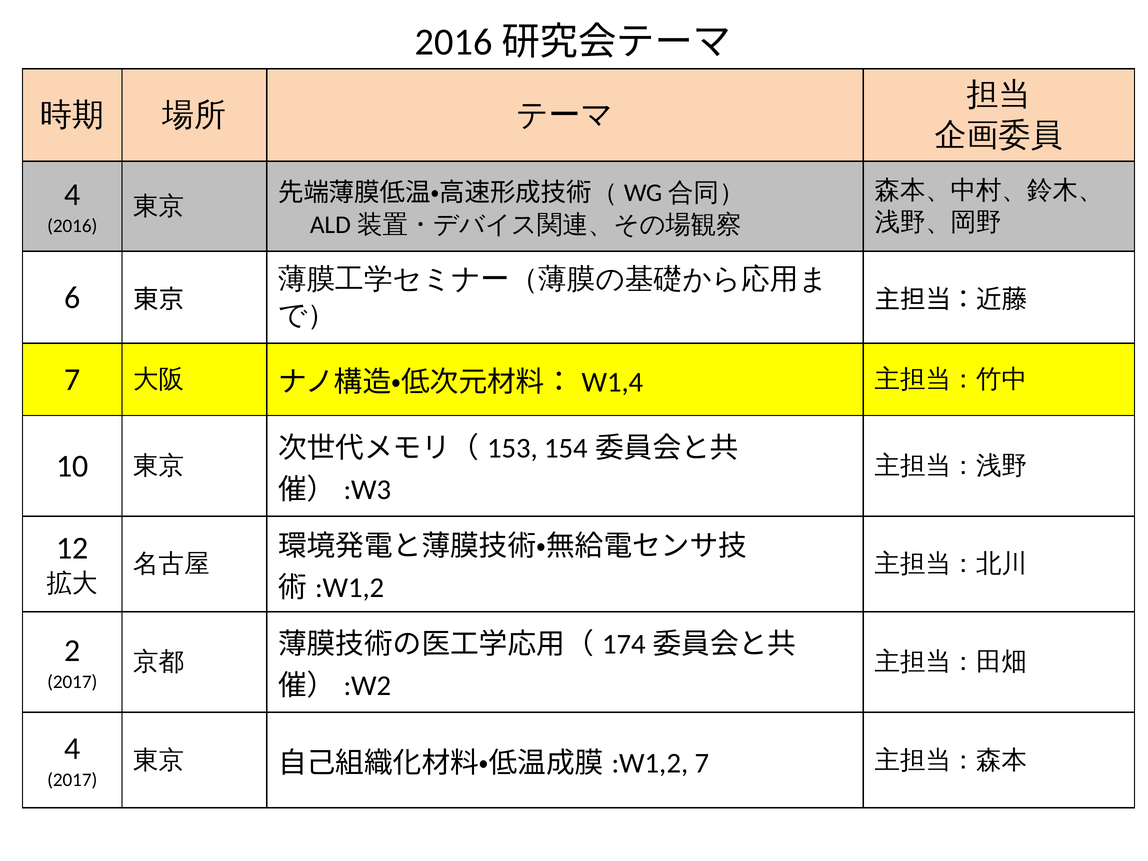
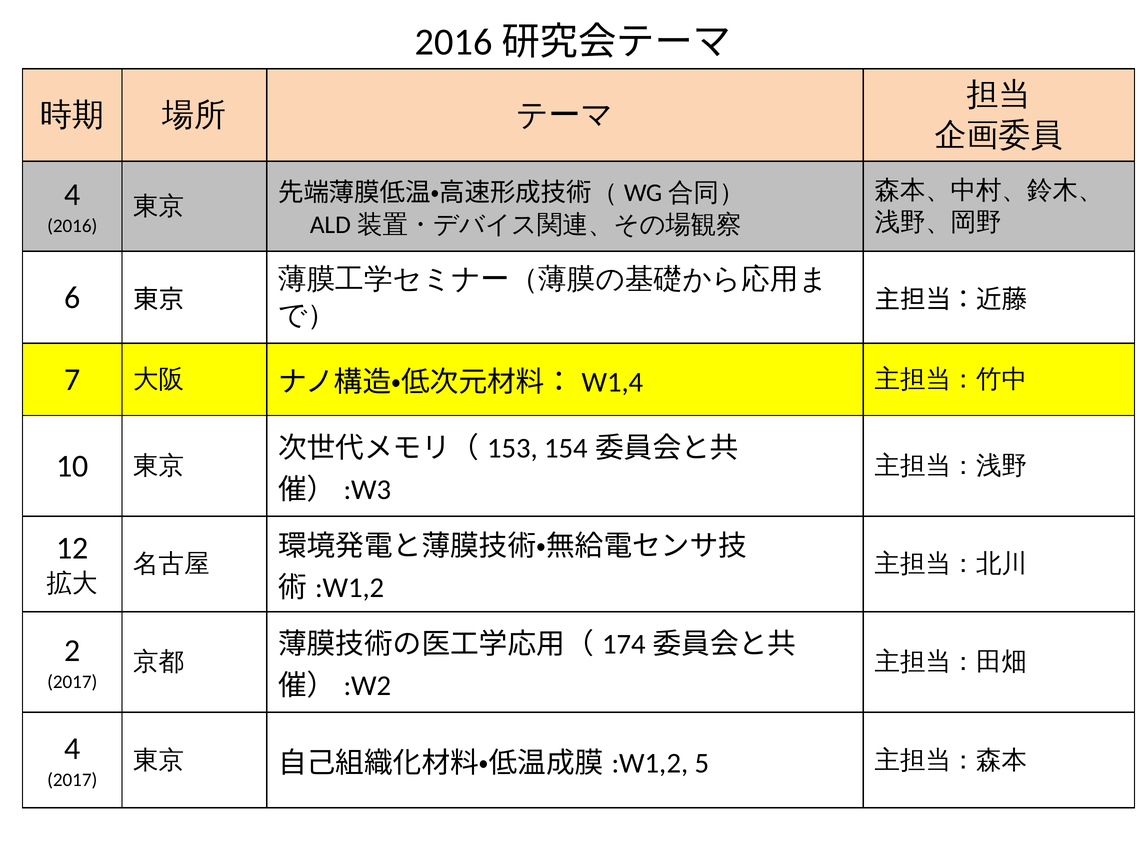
7 at (702, 763): 7 -> 5
